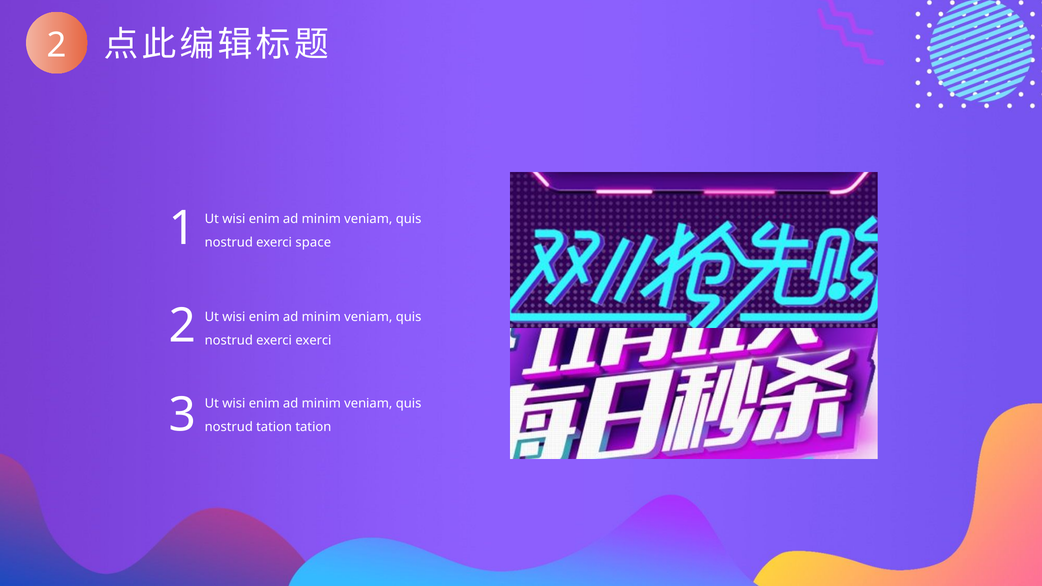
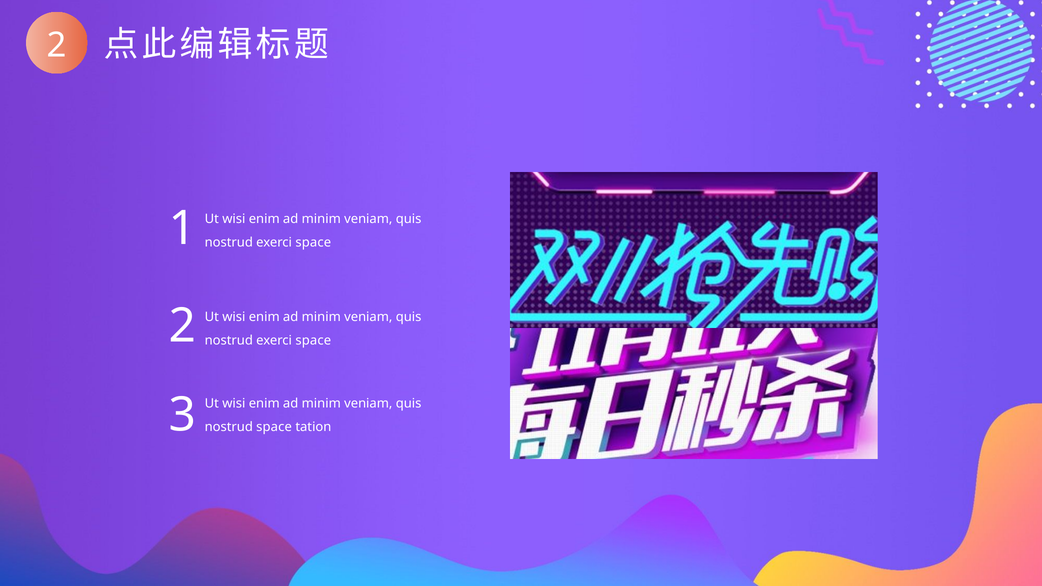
exerci at (313, 340): exerci -> space
nostrud tation: tation -> space
